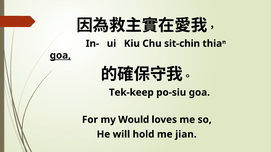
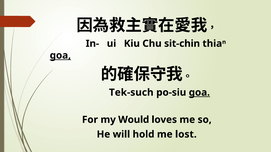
Tek-keep: Tek-keep -> Tek-such
goa at (199, 93) underline: none -> present
jian: jian -> lost
